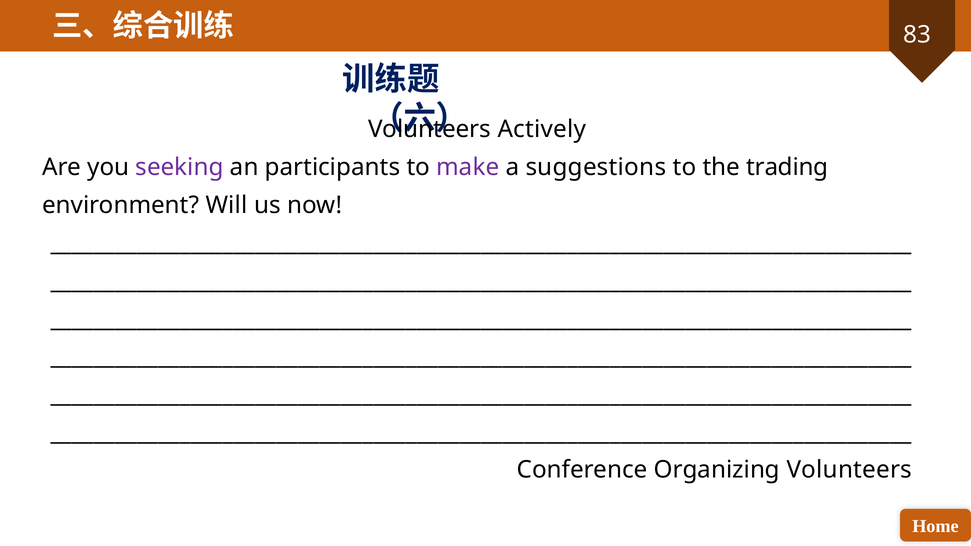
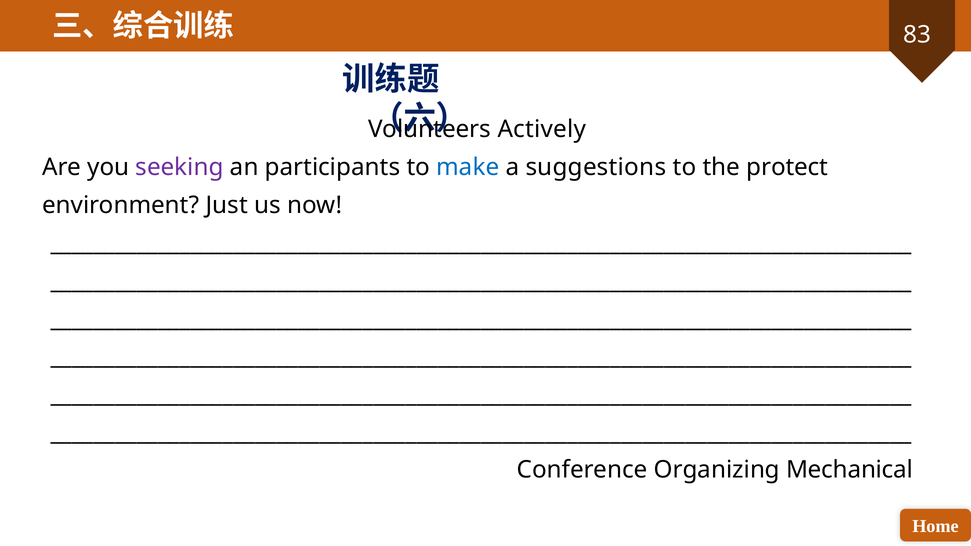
make colour: purple -> blue
trading: trading -> protect
Will: Will -> Just
Organizing Volunteers: Volunteers -> Mechanical
